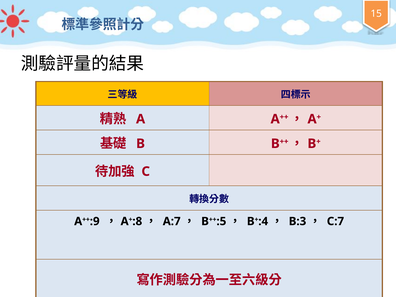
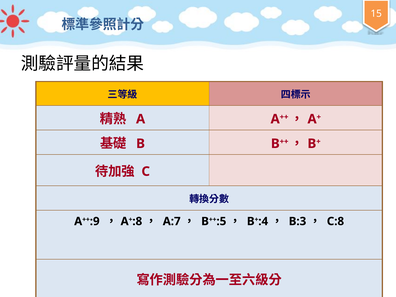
C:7: C:7 -> C:8
